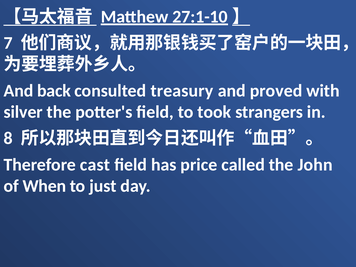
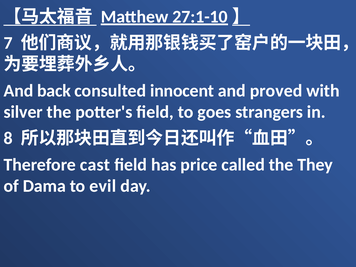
treasury: treasury -> innocent
took: took -> goes
John: John -> They
When: When -> Dama
just: just -> evil
